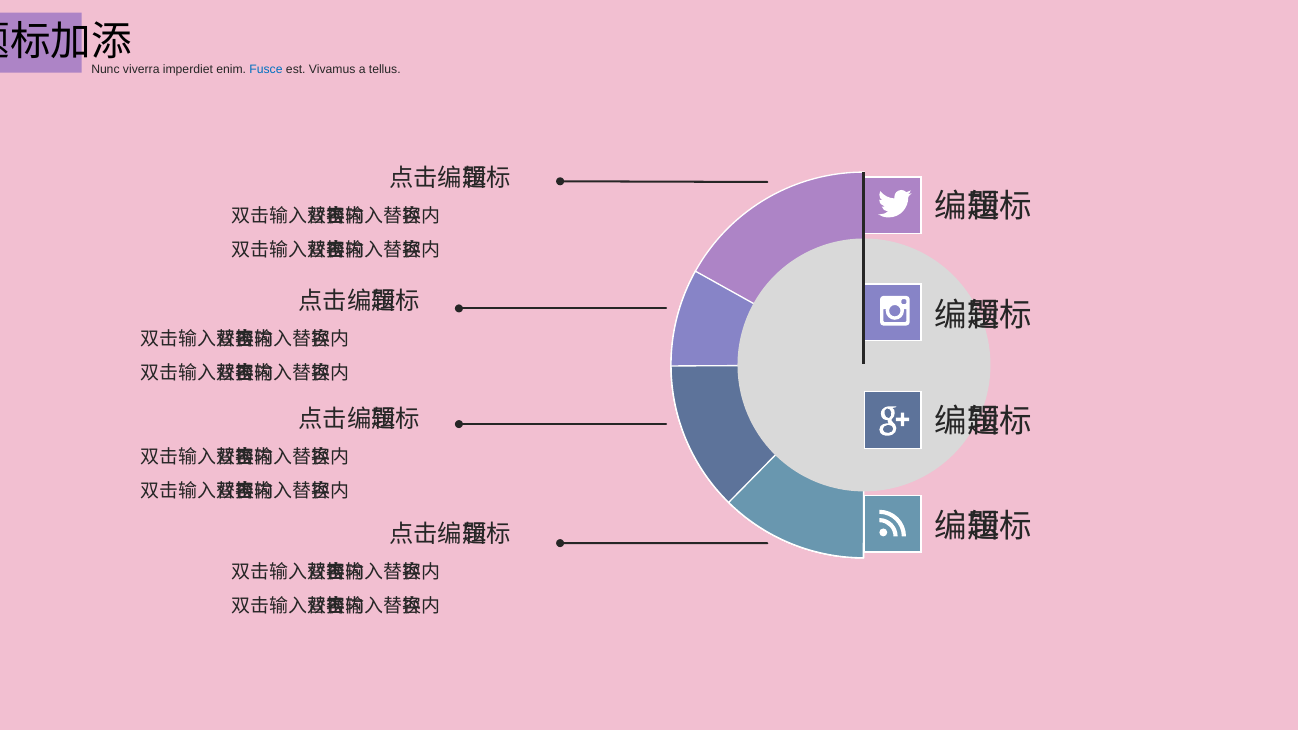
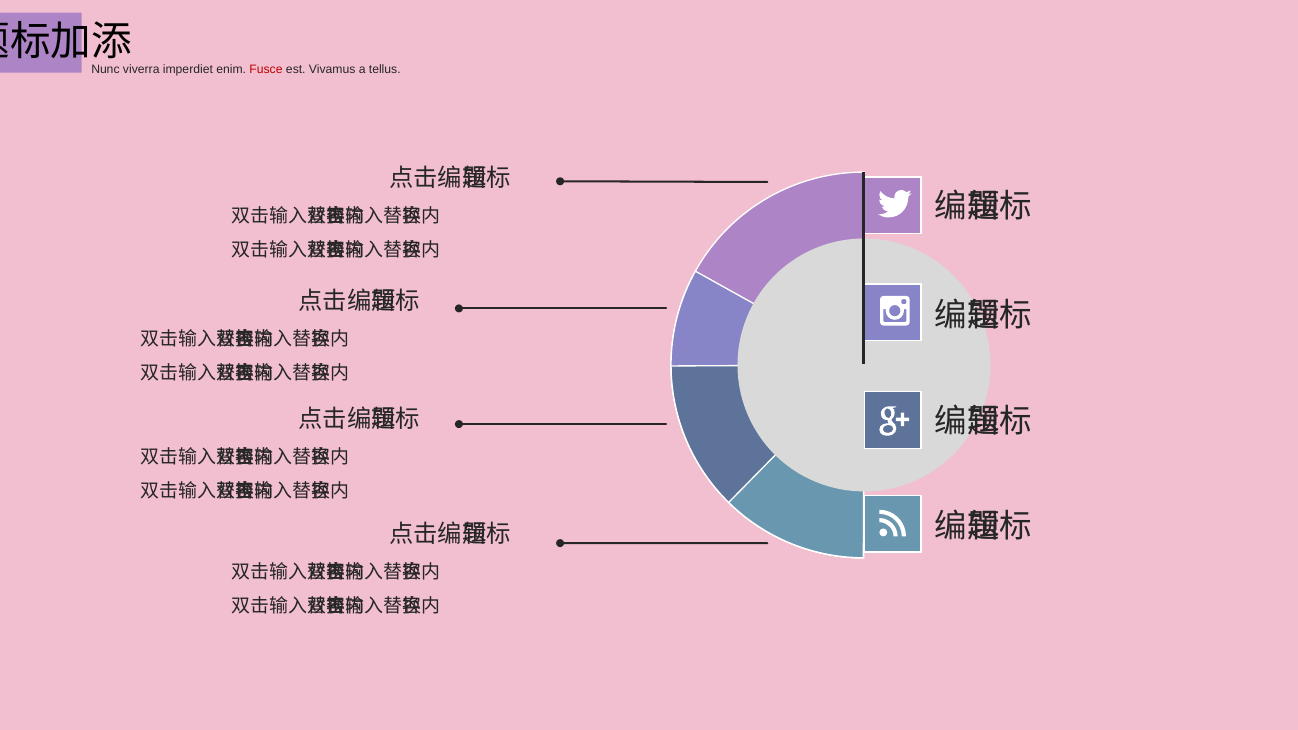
Fusce colour: blue -> red
